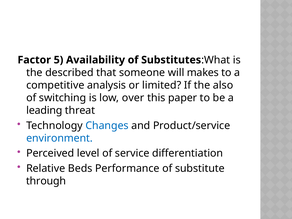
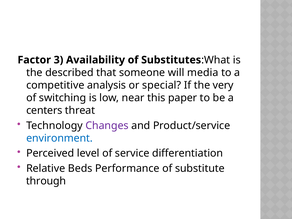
5: 5 -> 3
makes: makes -> media
limited: limited -> special
also: also -> very
over: over -> near
leading: leading -> centers
Changes colour: blue -> purple
